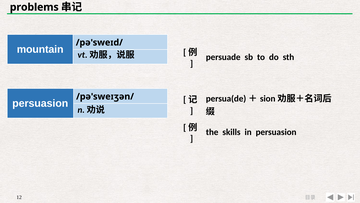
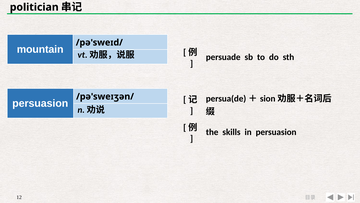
problems: problems -> politician
